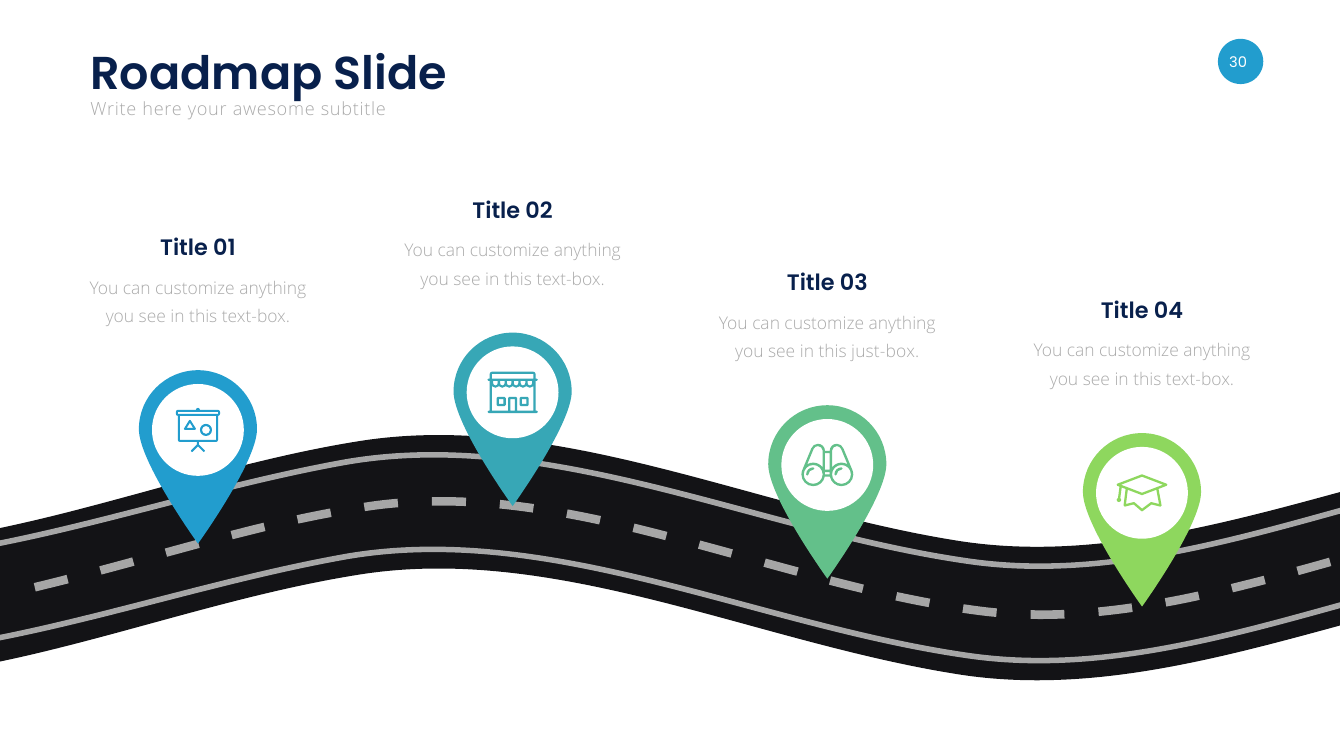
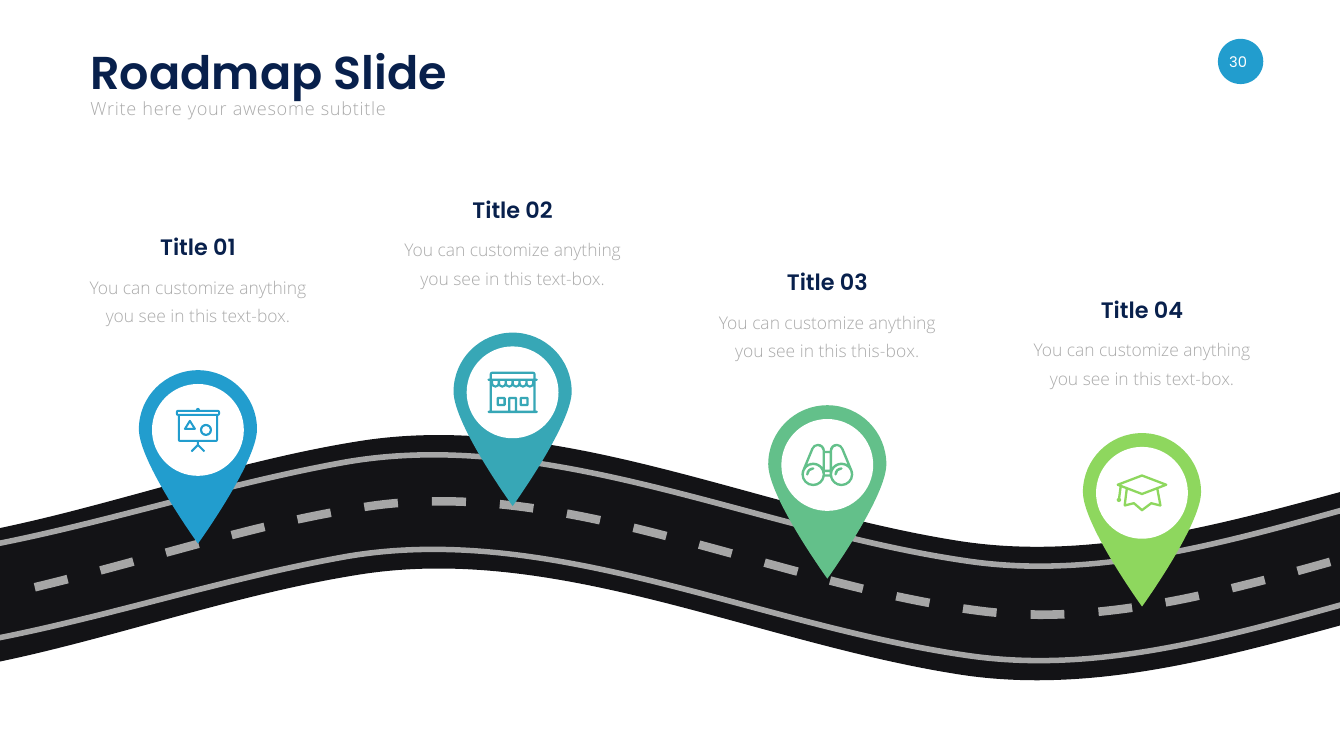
just-box: just-box -> this-box
